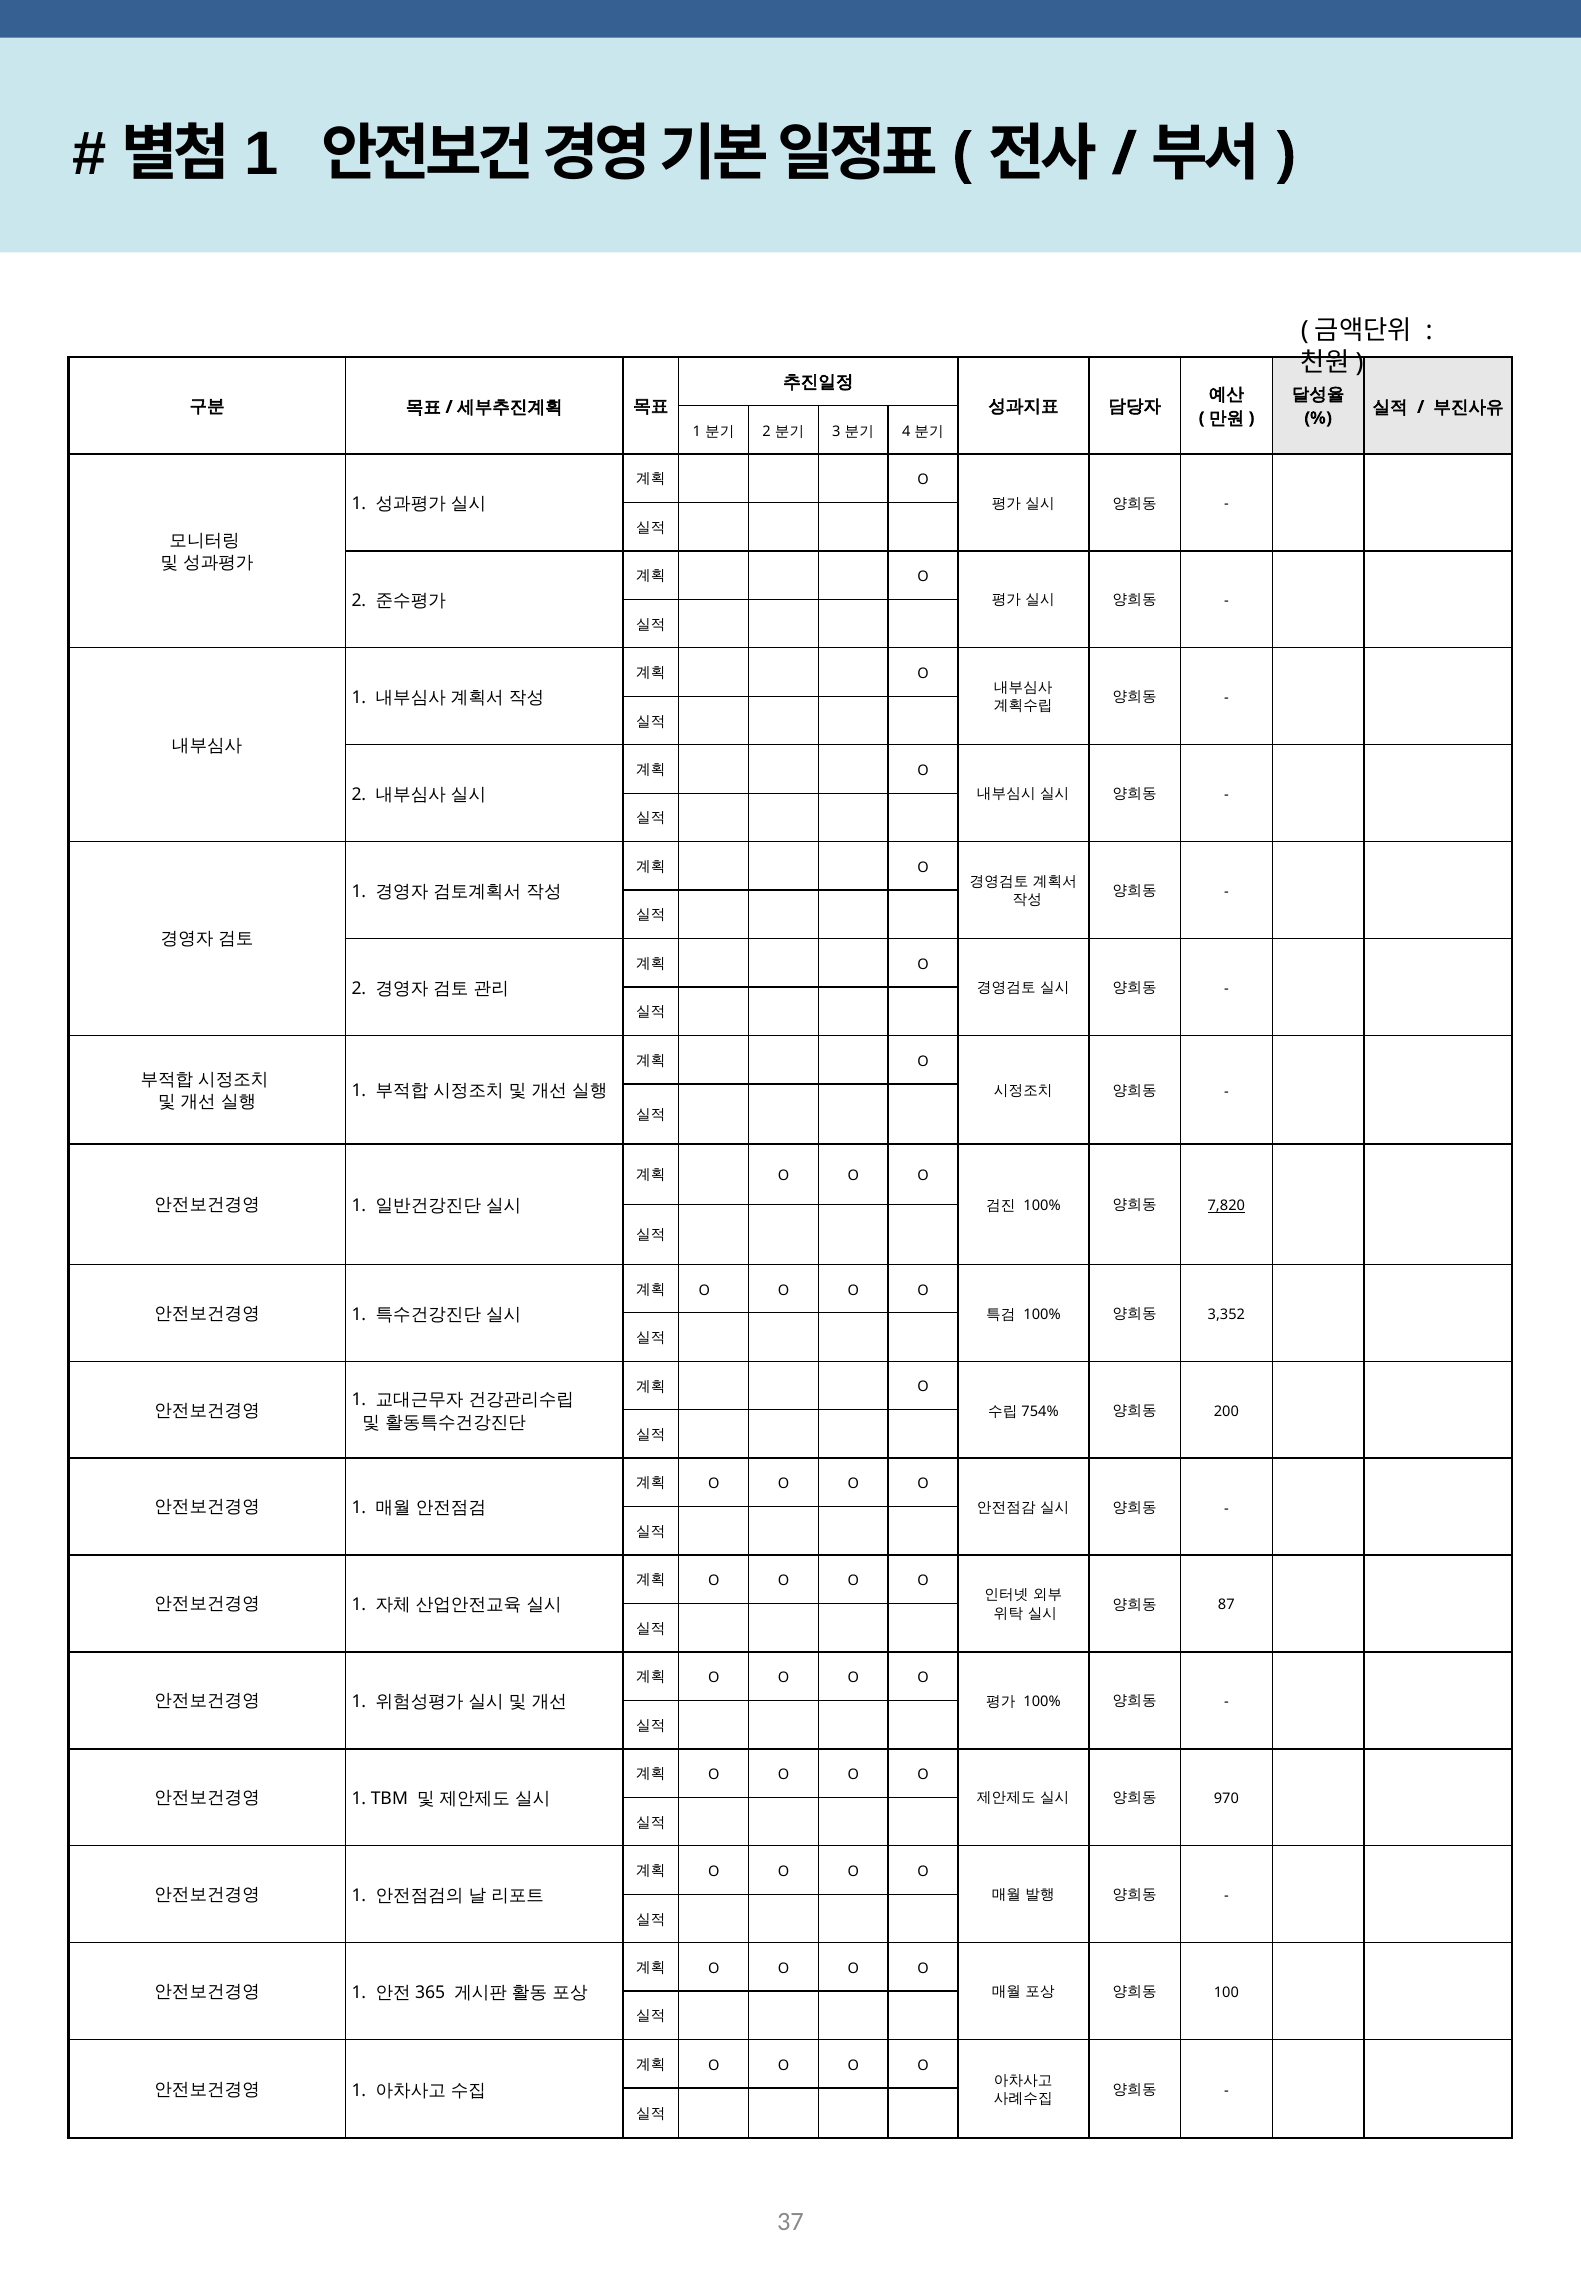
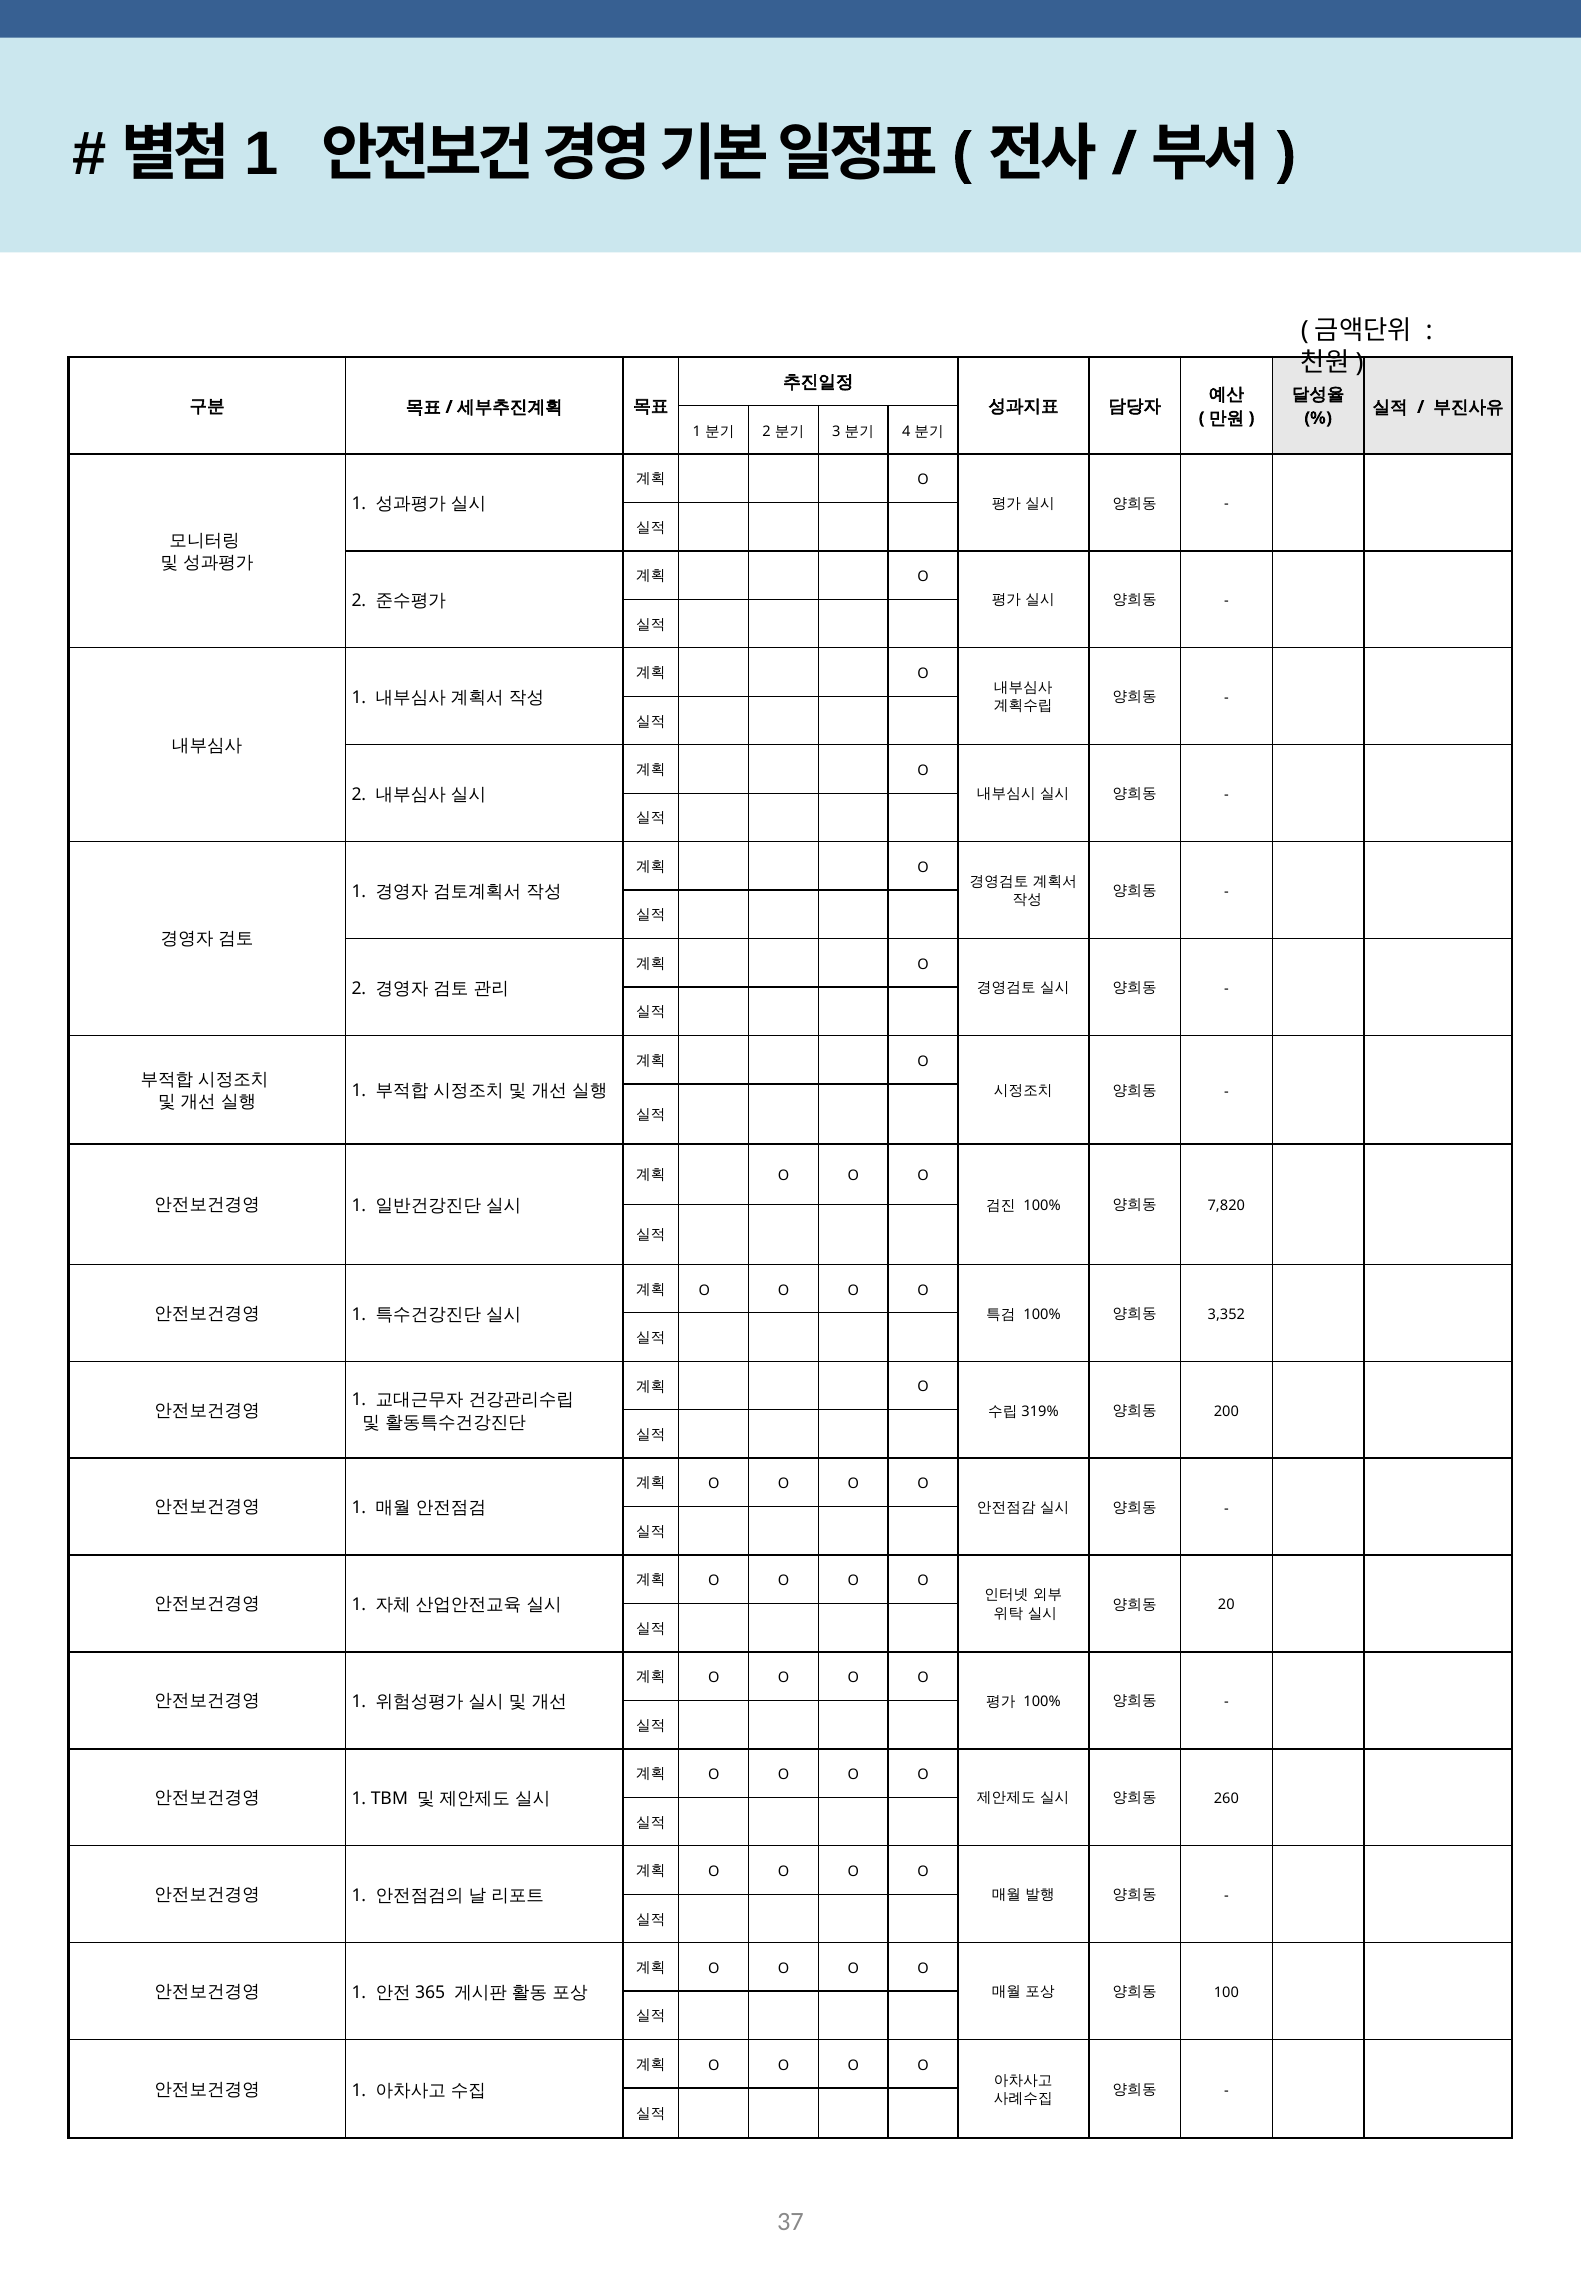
7,820 underline: present -> none
754%: 754% -> 319%
87: 87 -> 20
970: 970 -> 260
